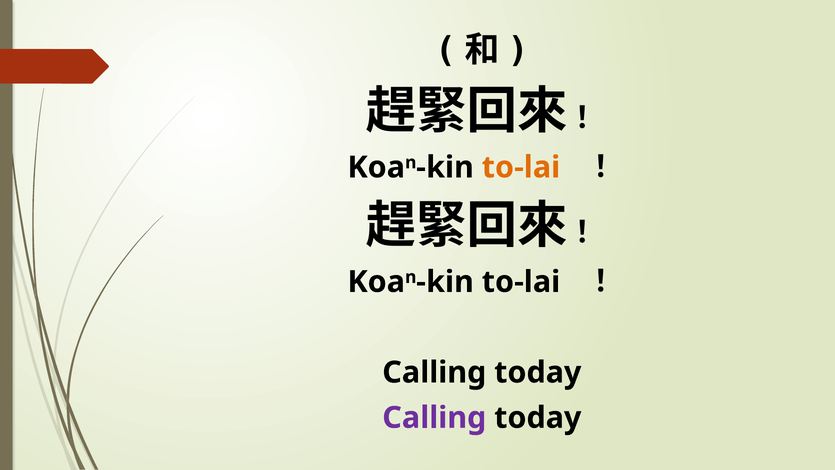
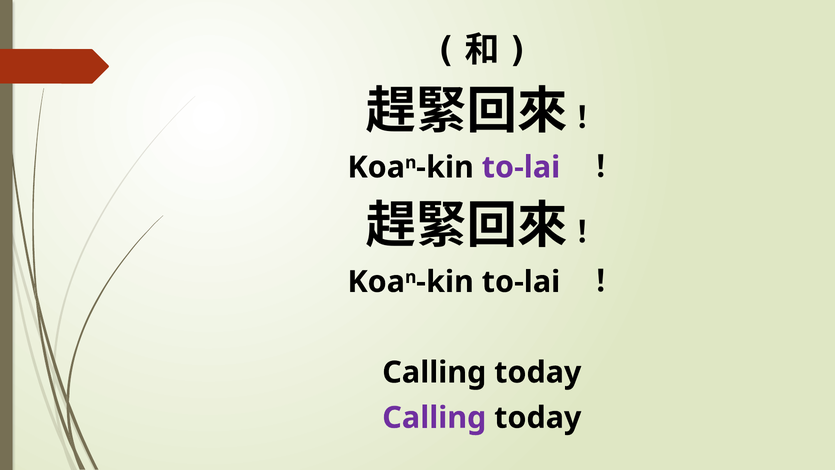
to-lai at (521, 167) colour: orange -> purple
